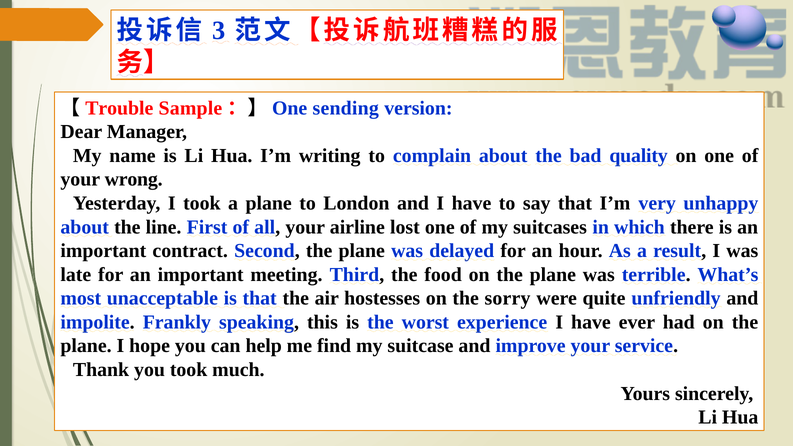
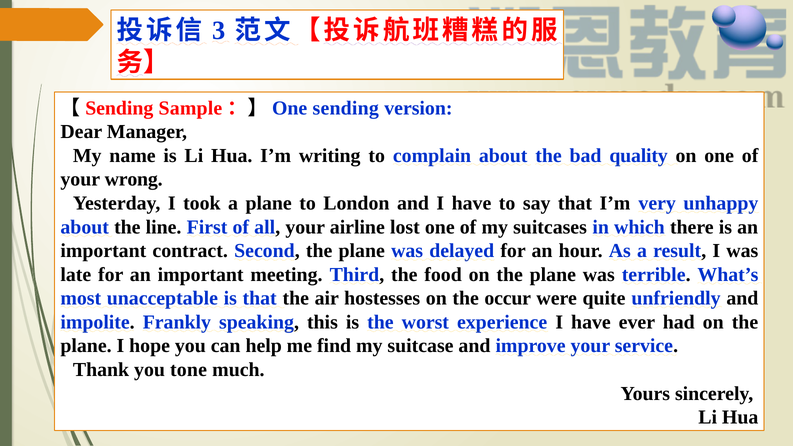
Trouble at (119, 108): Trouble -> Sending
sorry: sorry -> occur
you took: took -> tone
